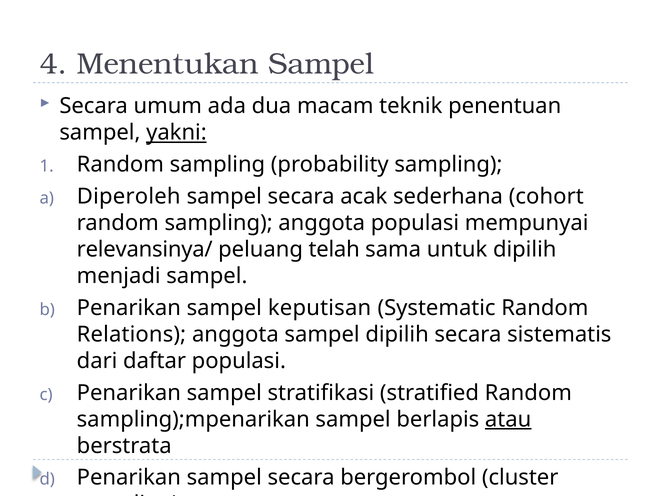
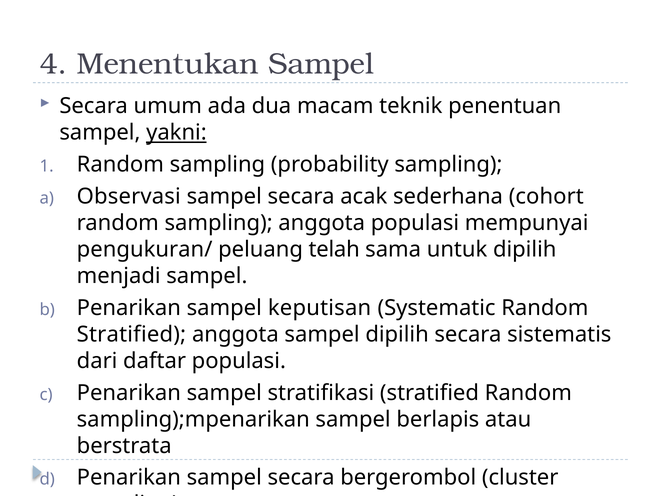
Diperoleh: Diperoleh -> Observasi
relevansinya/: relevansinya/ -> pengukuran/
Relations at (131, 334): Relations -> Stratified
atau underline: present -> none
